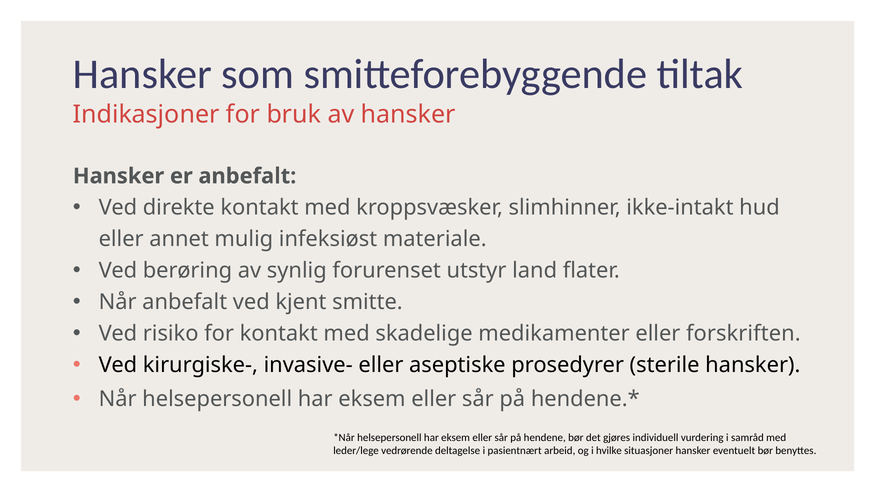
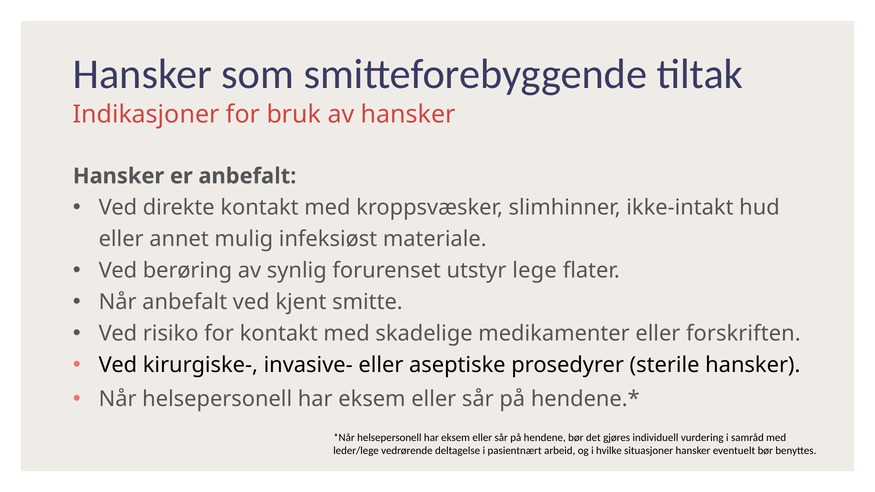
land: land -> lege
